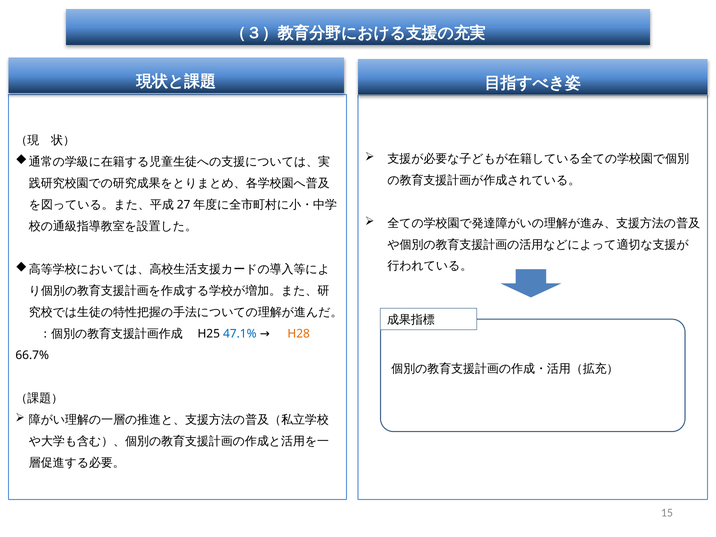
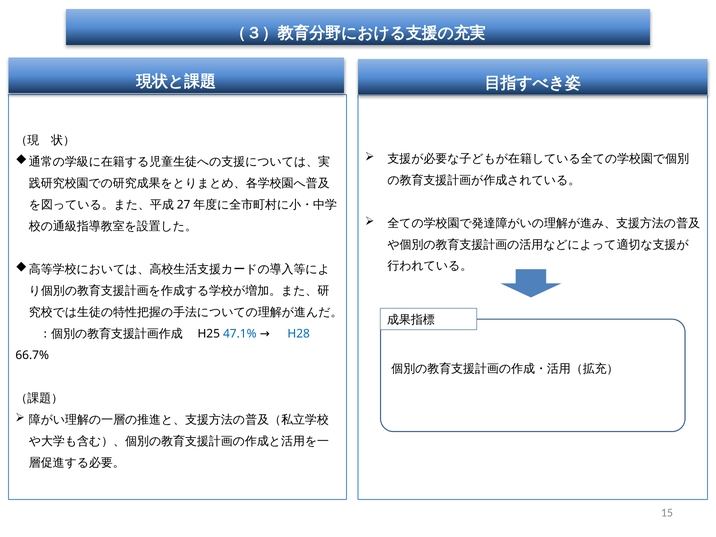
H28 colour: orange -> blue
